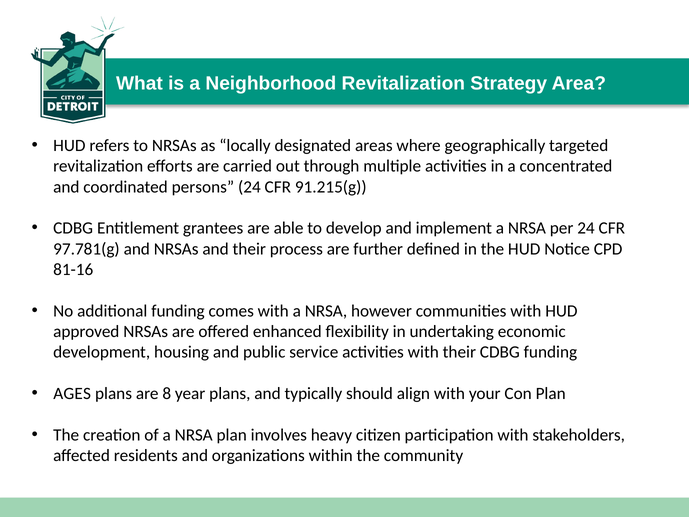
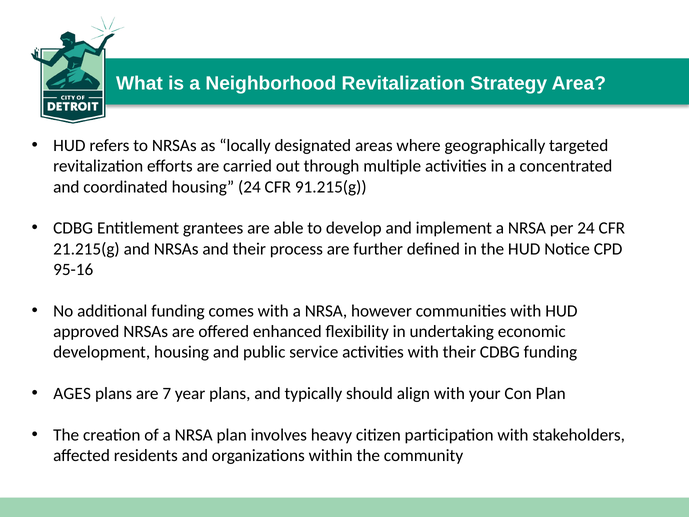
coordinated persons: persons -> housing
97.781(g: 97.781(g -> 21.215(g
81-16: 81-16 -> 95-16
8: 8 -> 7
